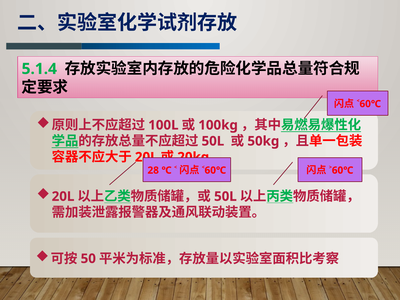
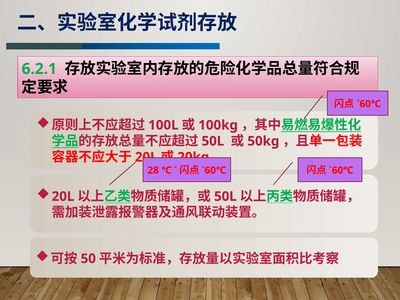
5.1.4: 5.1.4 -> 6.2.1
